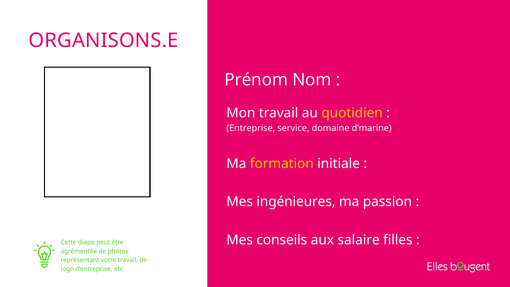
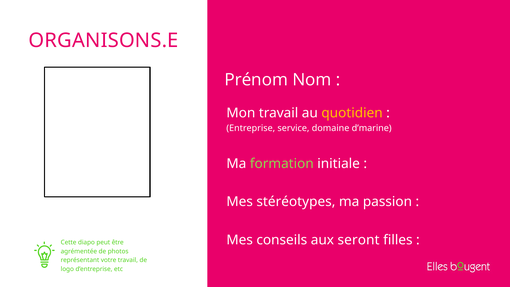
formation colour: yellow -> light green
ingénieures: ingénieures -> stéréotypes
salaire: salaire -> seront
